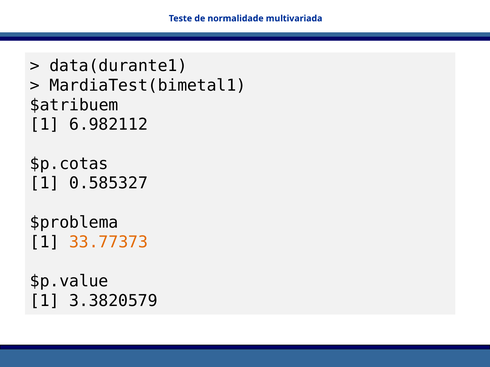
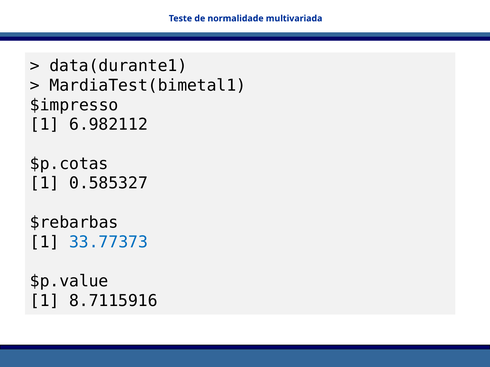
$atribuem: $atribuem -> $impresso
$problema: $problema -> $rebarbas
33.77373 colour: orange -> blue
3.3820579: 3.3820579 -> 8.7115916
